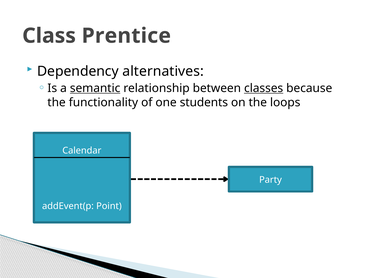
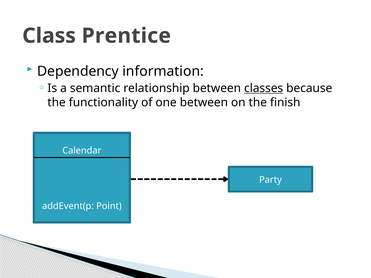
alternatives: alternatives -> information
semantic underline: present -> none
one students: students -> between
loops: loops -> finish
